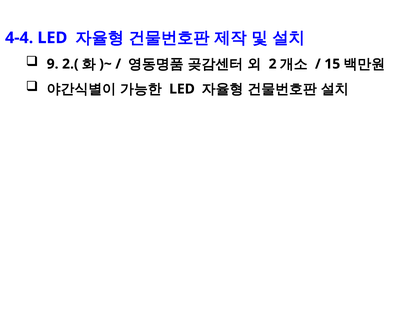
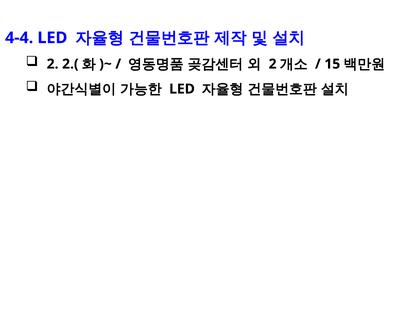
9 at (53, 64): 9 -> 2
